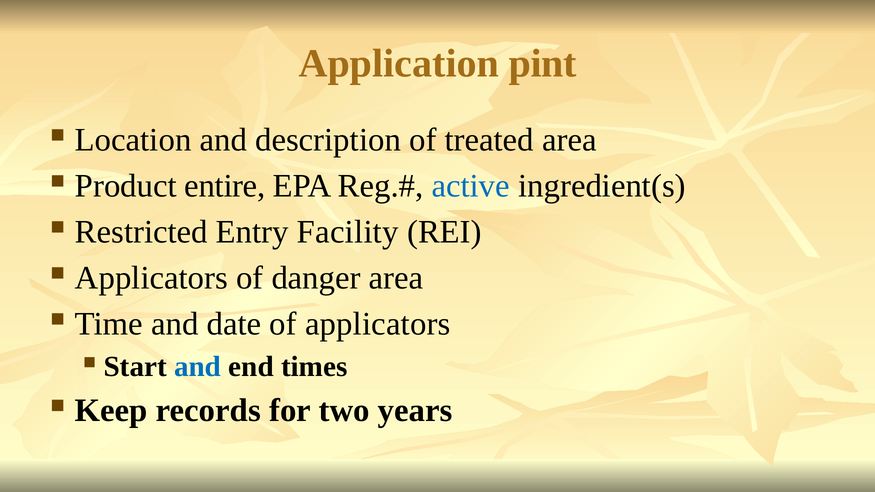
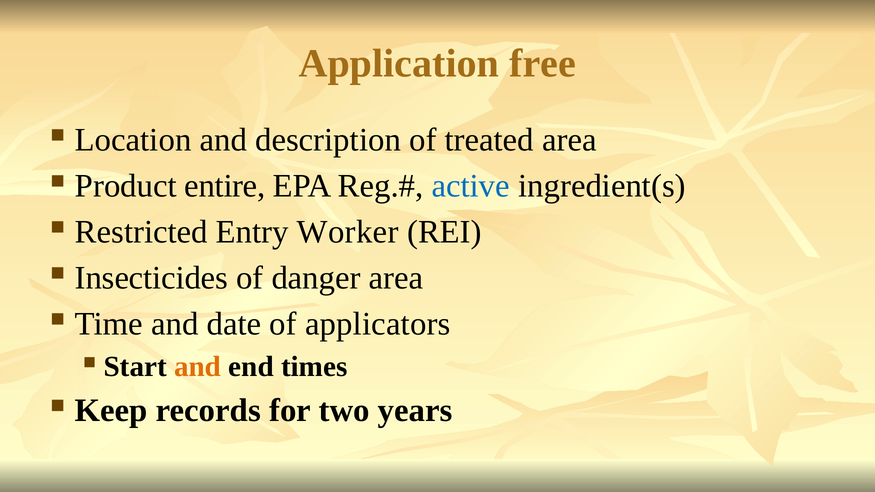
pint: pint -> free
Facility: Facility -> Worker
Applicators at (151, 278): Applicators -> Insecticides
and at (198, 367) colour: blue -> orange
